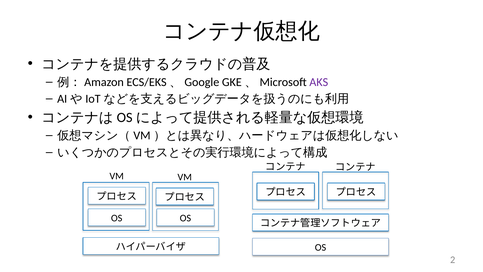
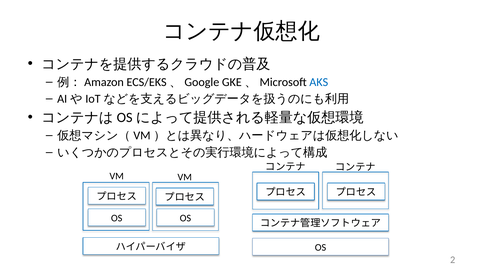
AKS colour: purple -> blue
